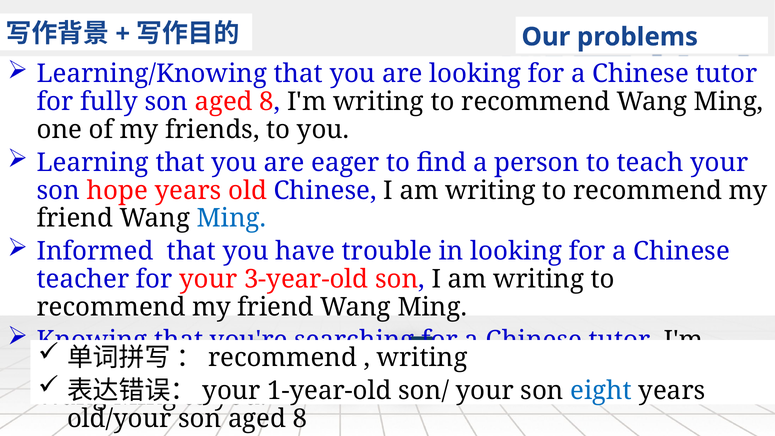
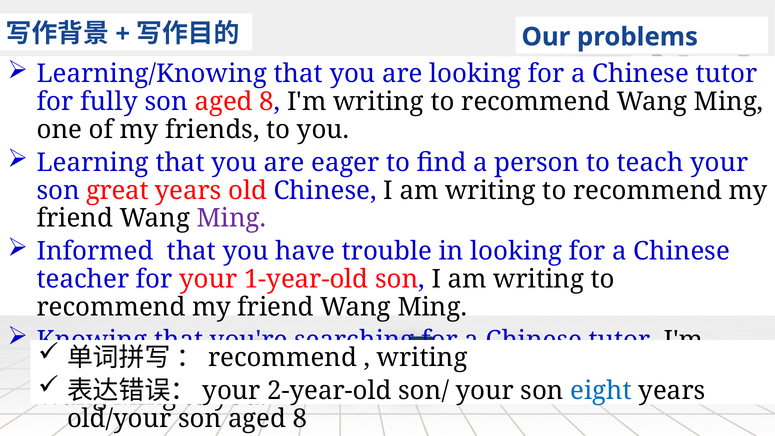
hope: hope -> great
Ming at (231, 218) colour: blue -> purple
3-year-old: 3-year-old -> 1-year-old
1-year-old: 1-year-old -> 2-year-old
